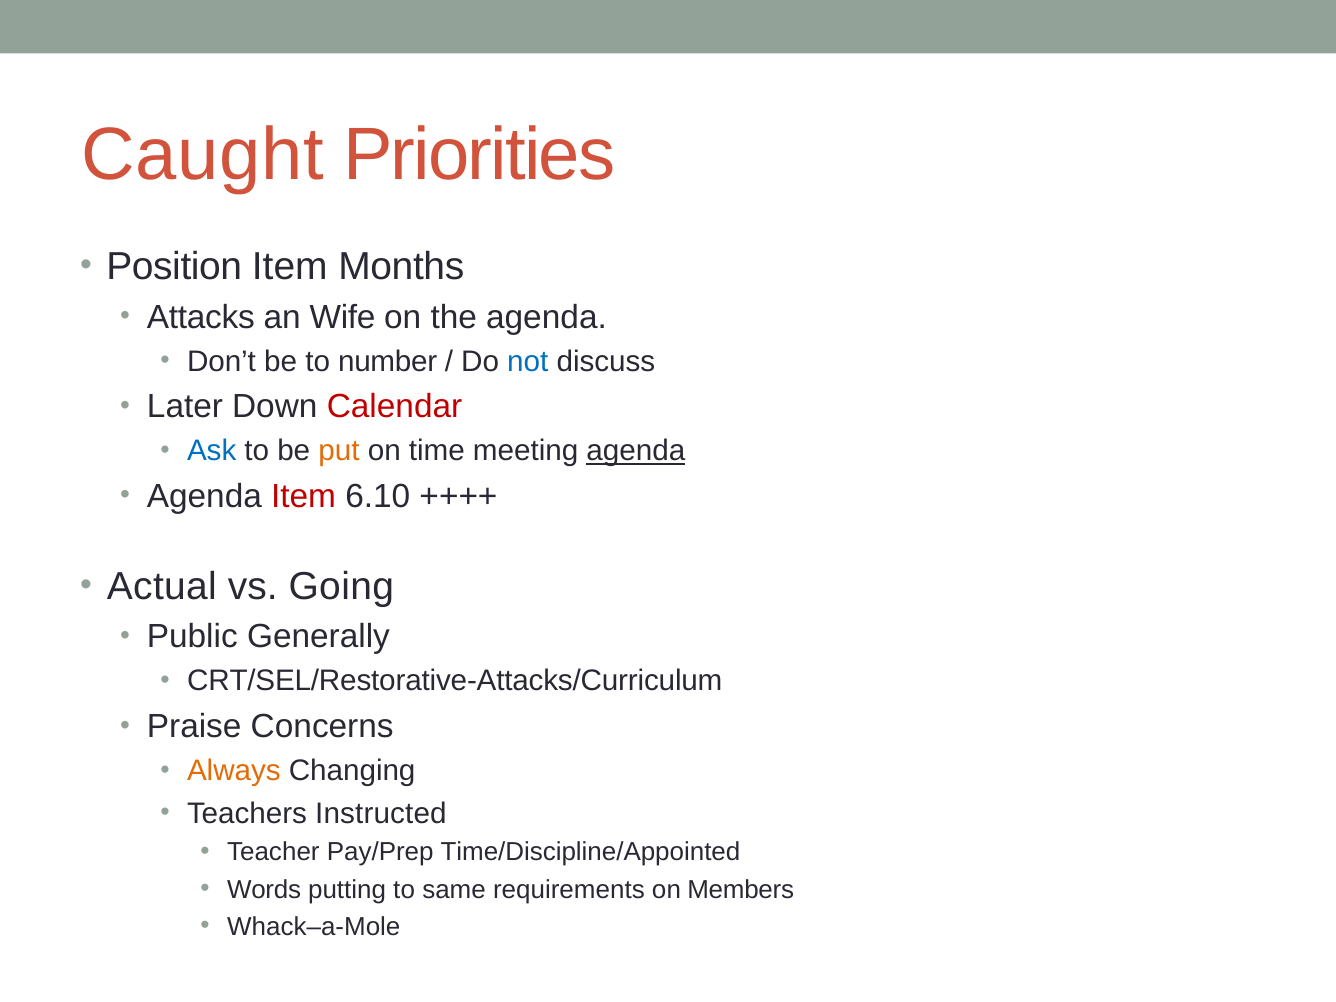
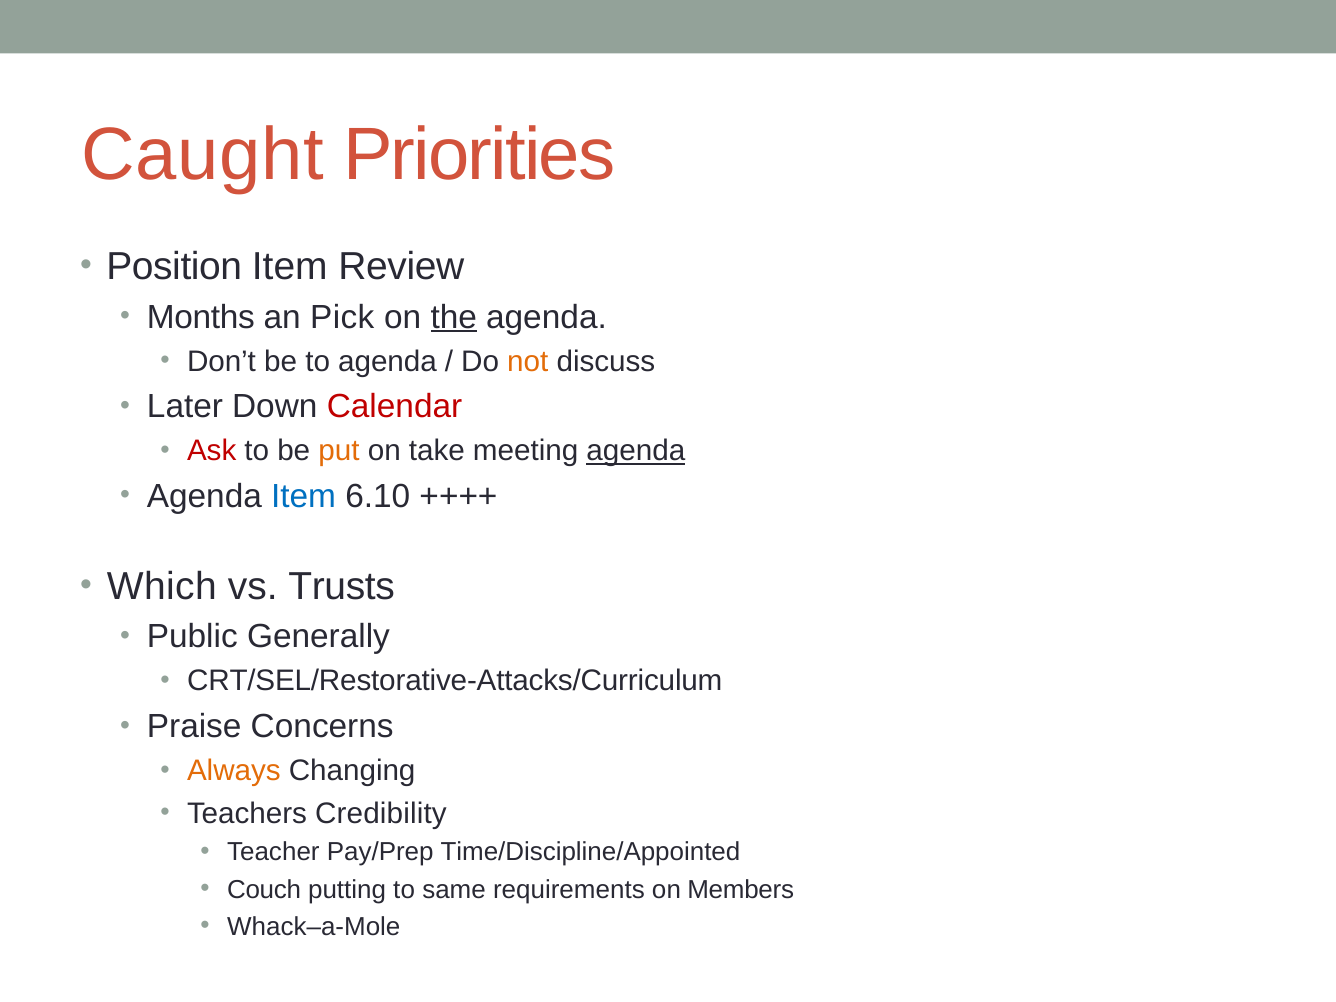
Months: Months -> Review
Attacks: Attacks -> Months
Wife: Wife -> Pick
the underline: none -> present
to number: number -> agenda
not colour: blue -> orange
Ask colour: blue -> red
time: time -> take
Item at (304, 497) colour: red -> blue
Actual: Actual -> Which
Going: Going -> Trusts
Instructed: Instructed -> Credibility
Words: Words -> Couch
